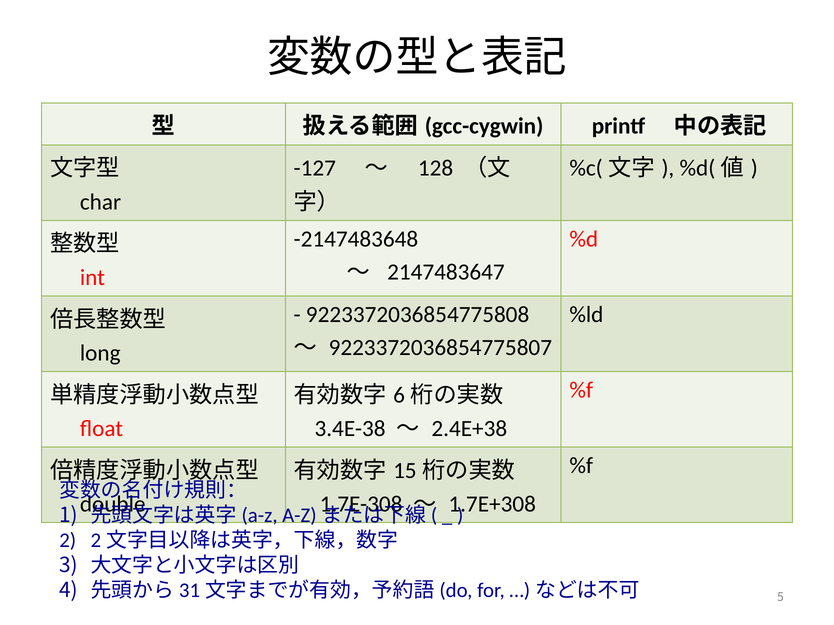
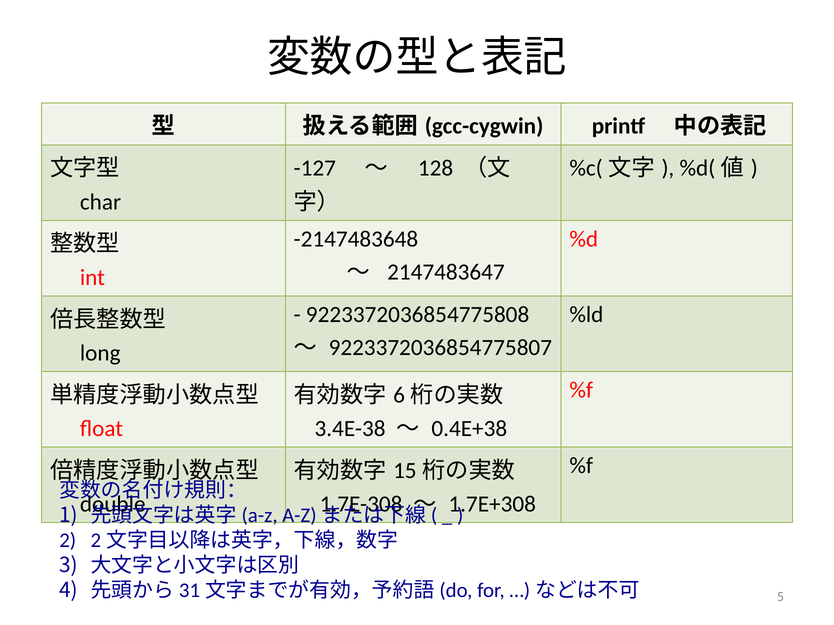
2.4E+38: 2.4E+38 -> 0.4E+38
